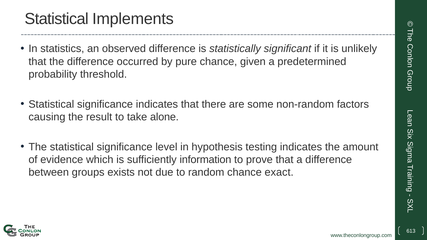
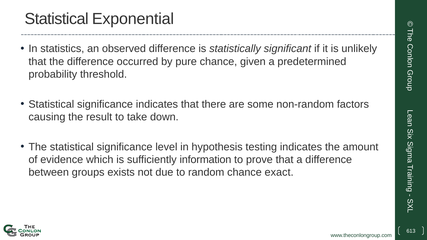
Implements: Implements -> Exponential
alone: alone -> down
